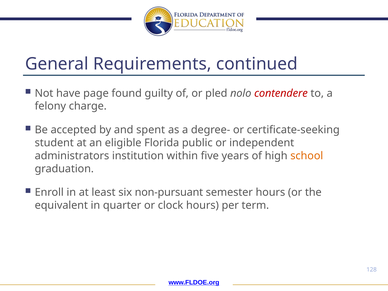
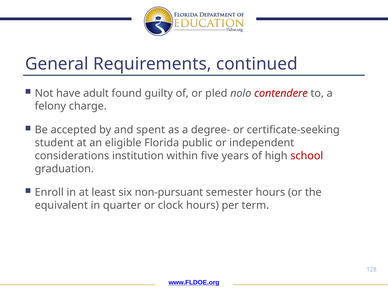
page: page -> adult
administrators: administrators -> considerations
school colour: orange -> red
